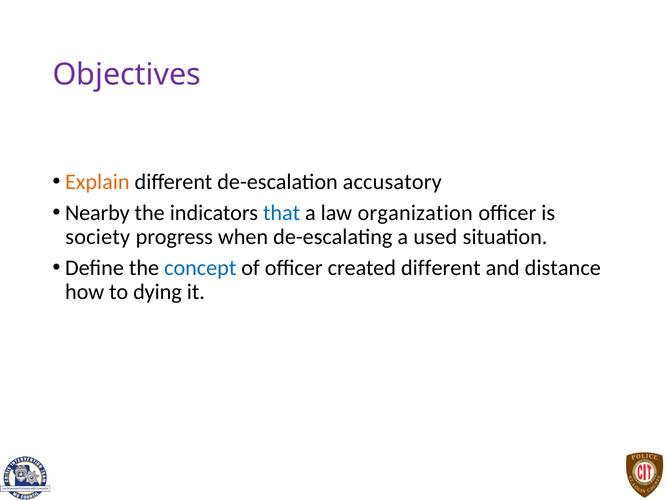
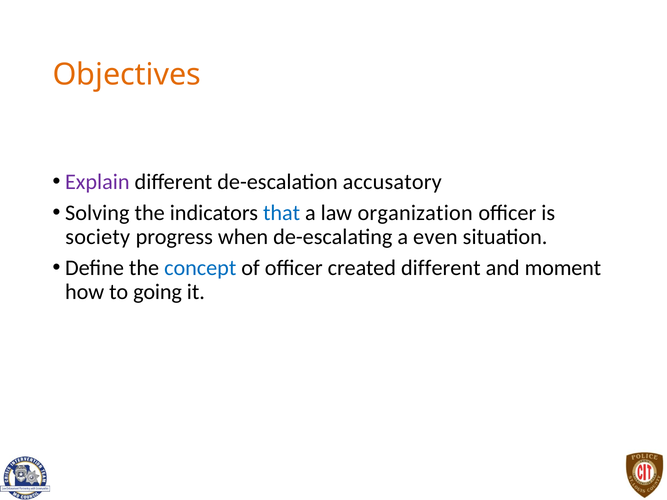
Objectives colour: purple -> orange
Explain colour: orange -> purple
Nearby: Nearby -> Solving
used: used -> even
distance: distance -> moment
dying: dying -> going
